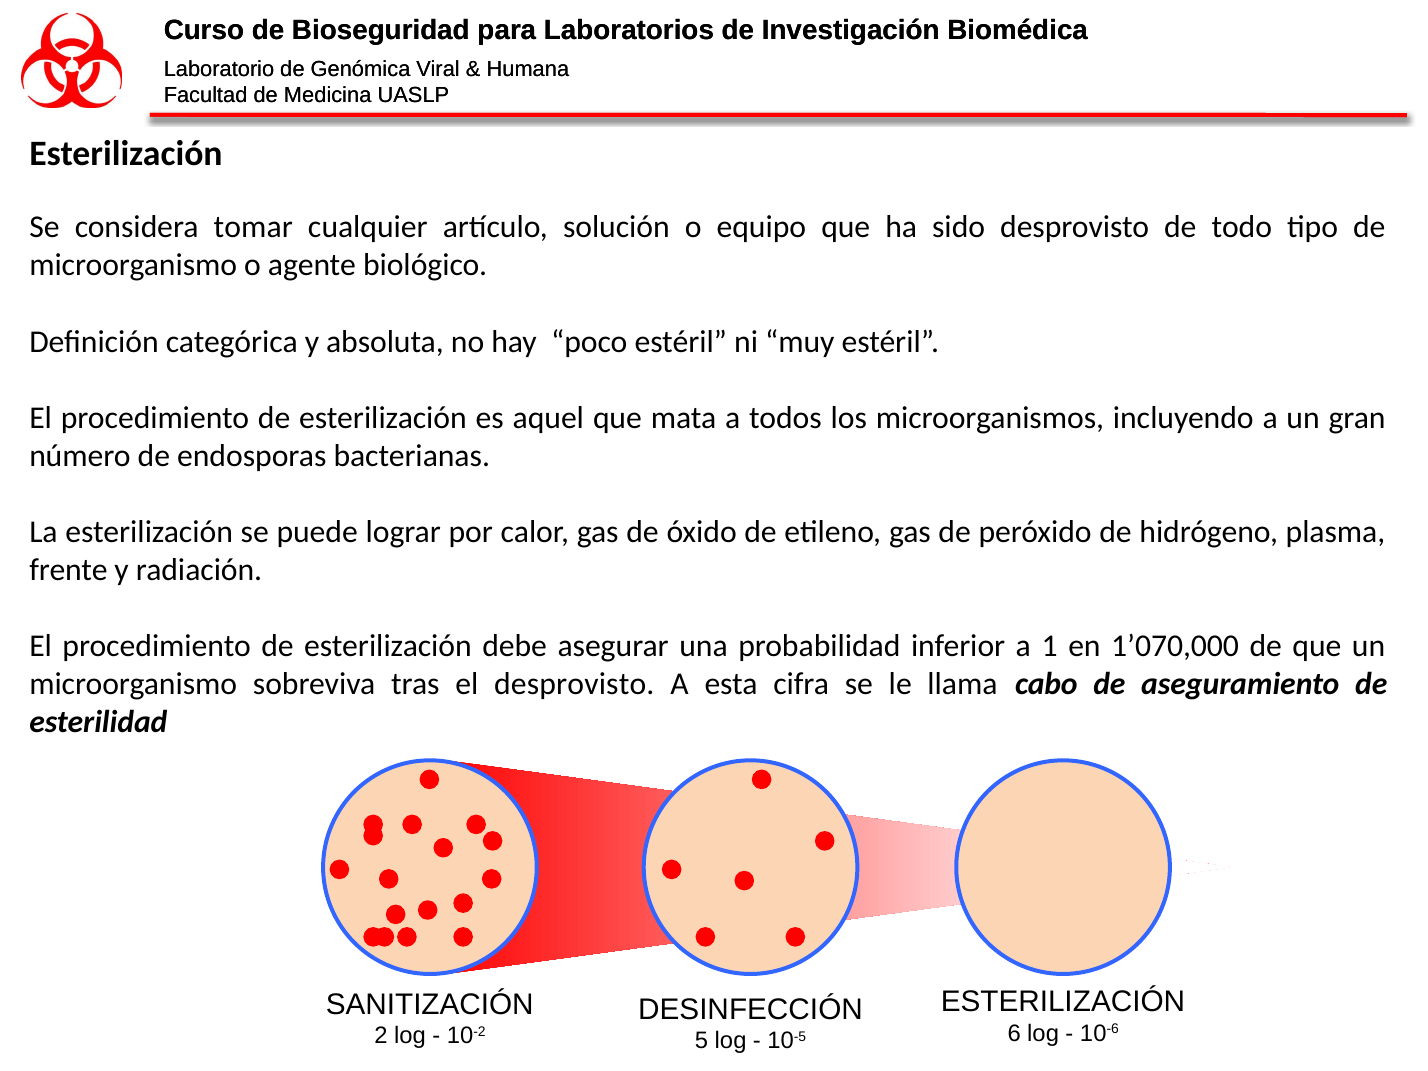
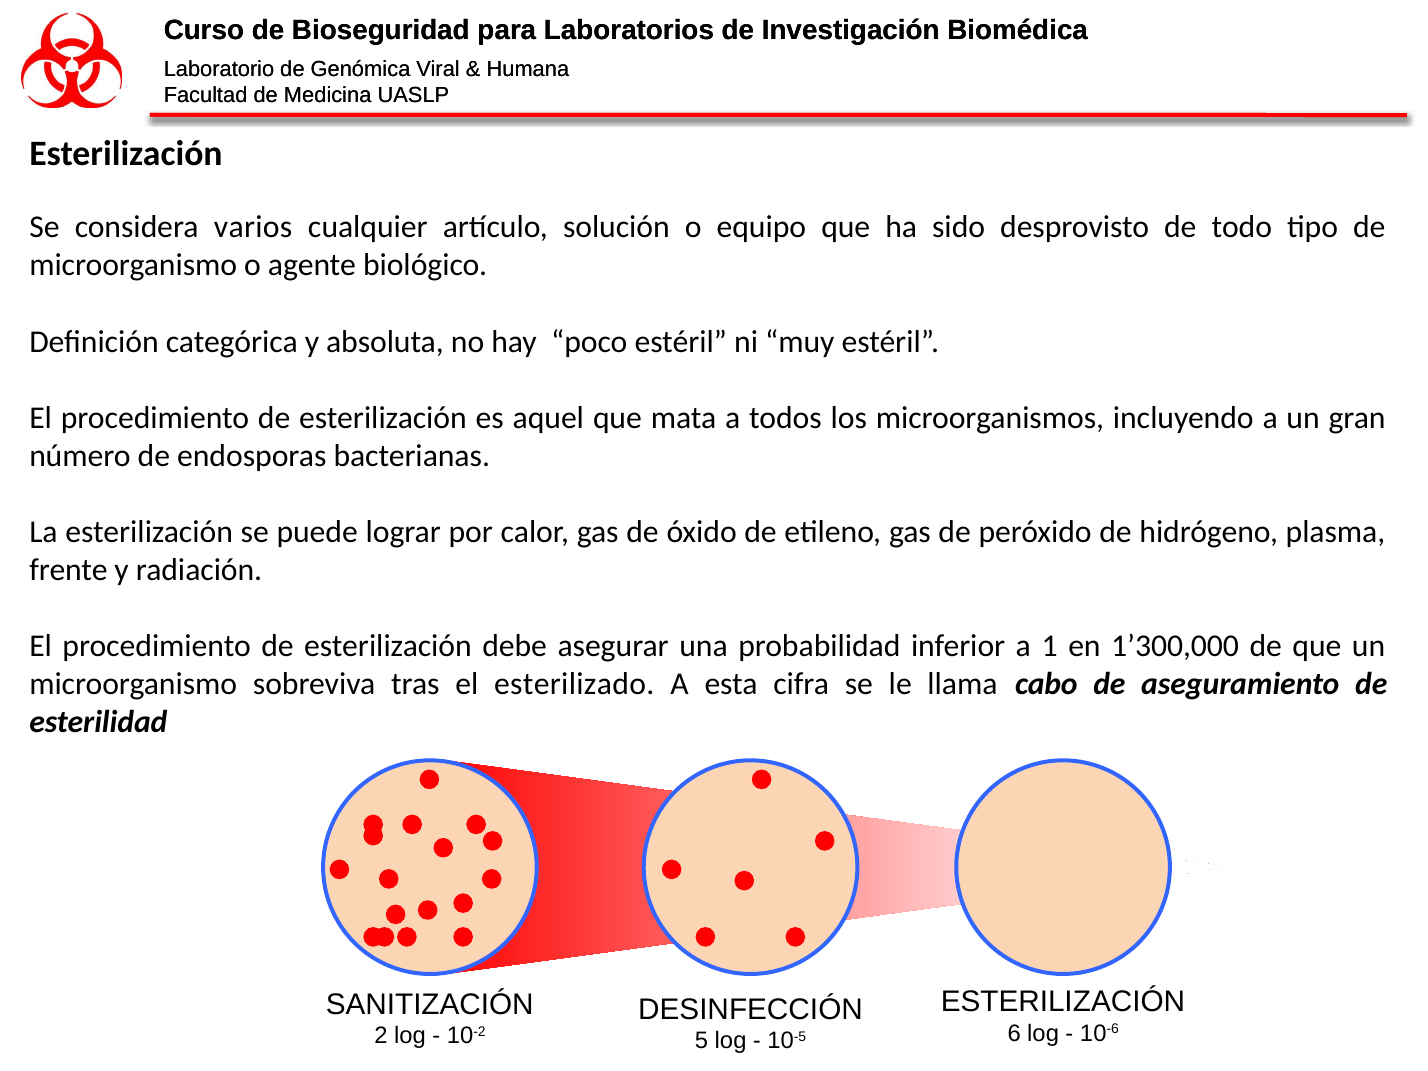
tomar: tomar -> varios
1’070,000: 1’070,000 -> 1’300,000
el desprovisto: desprovisto -> esterilizado
